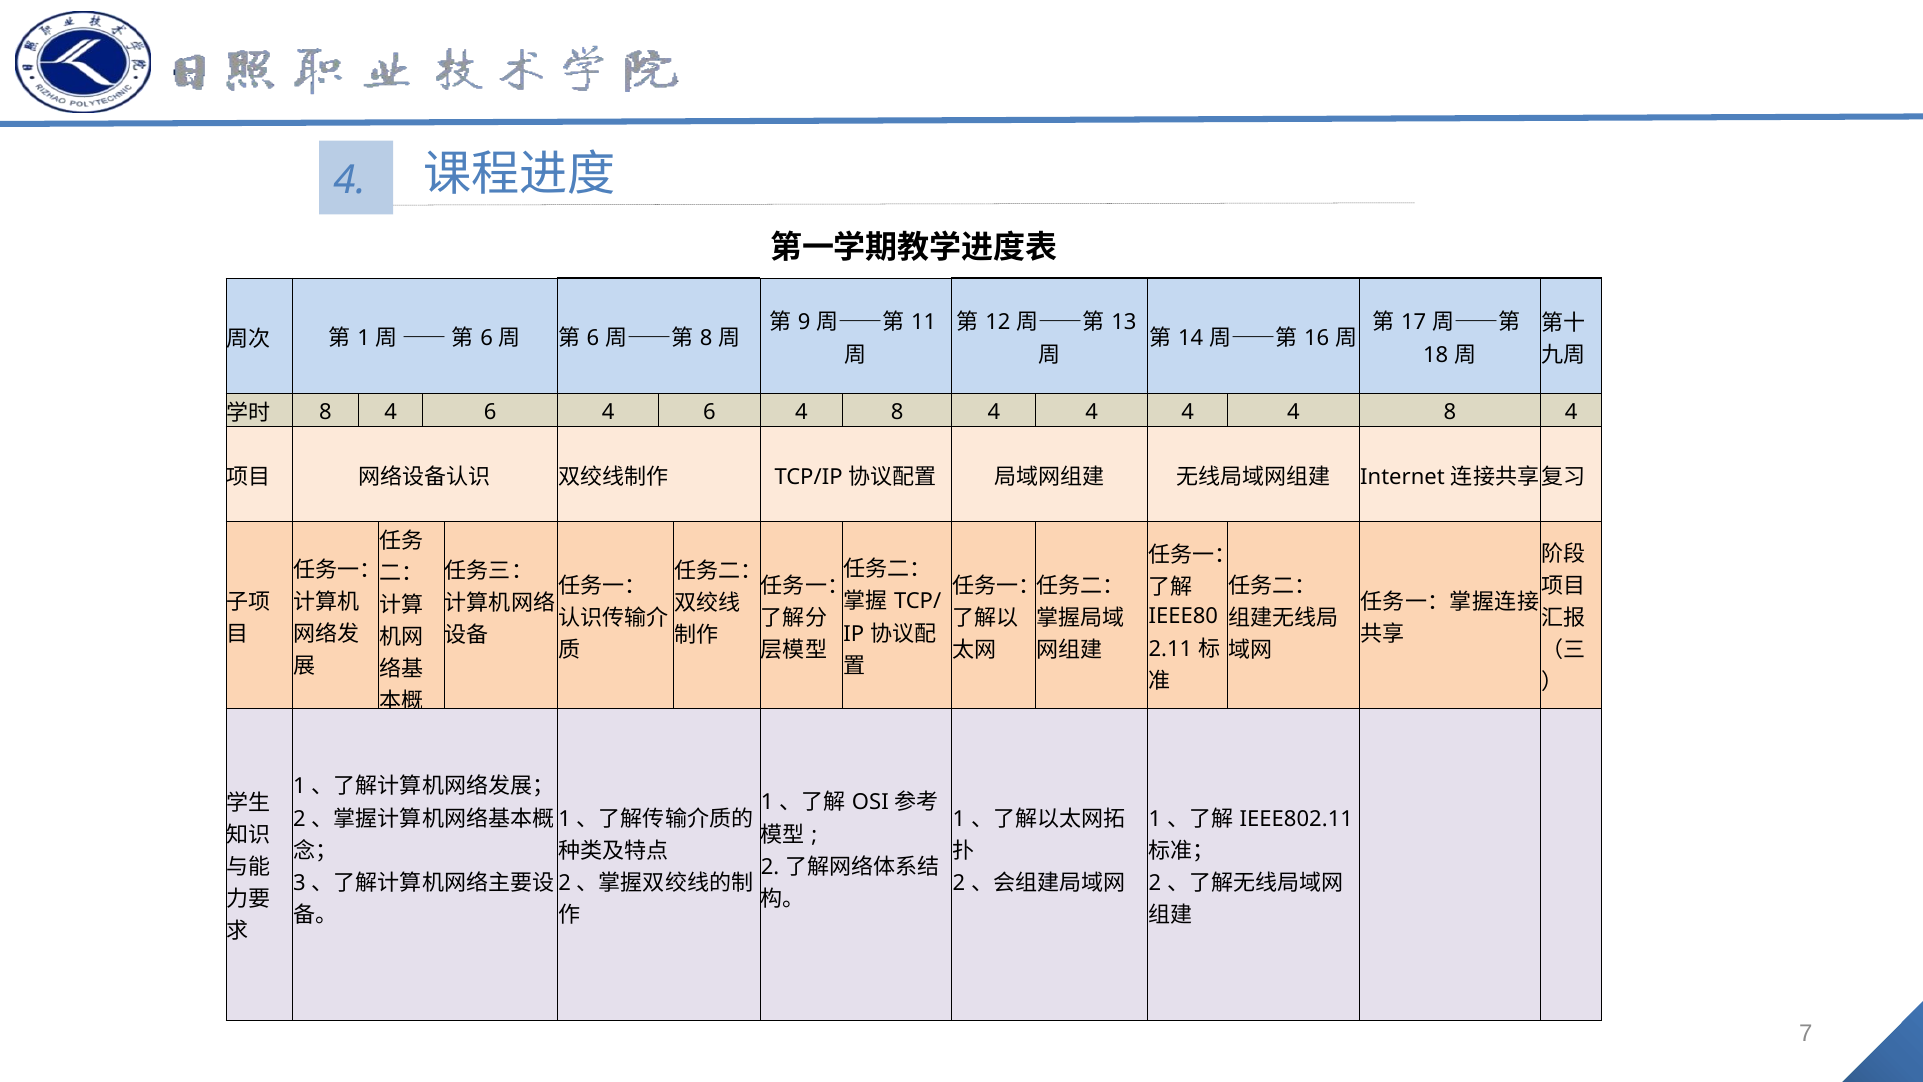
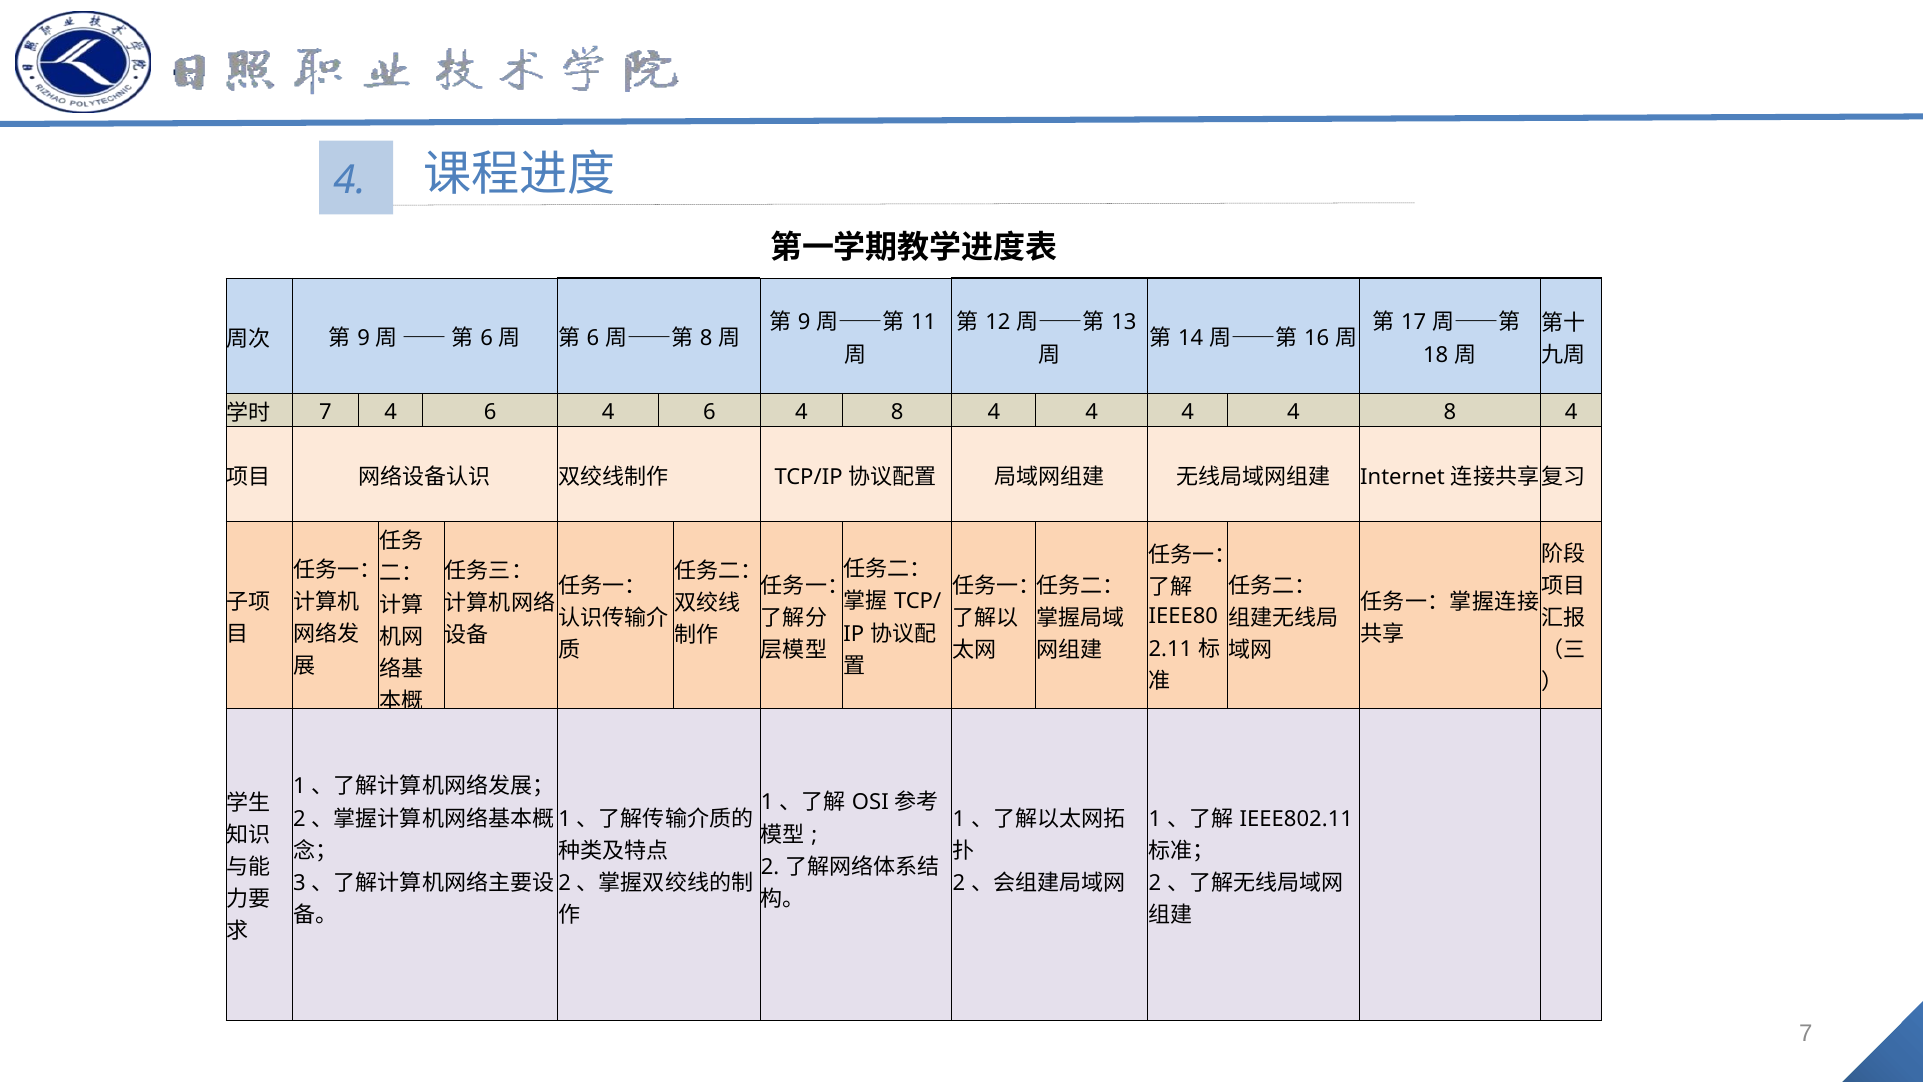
1 at (364, 339): 1 -> 9
8 at (325, 412): 8 -> 7
